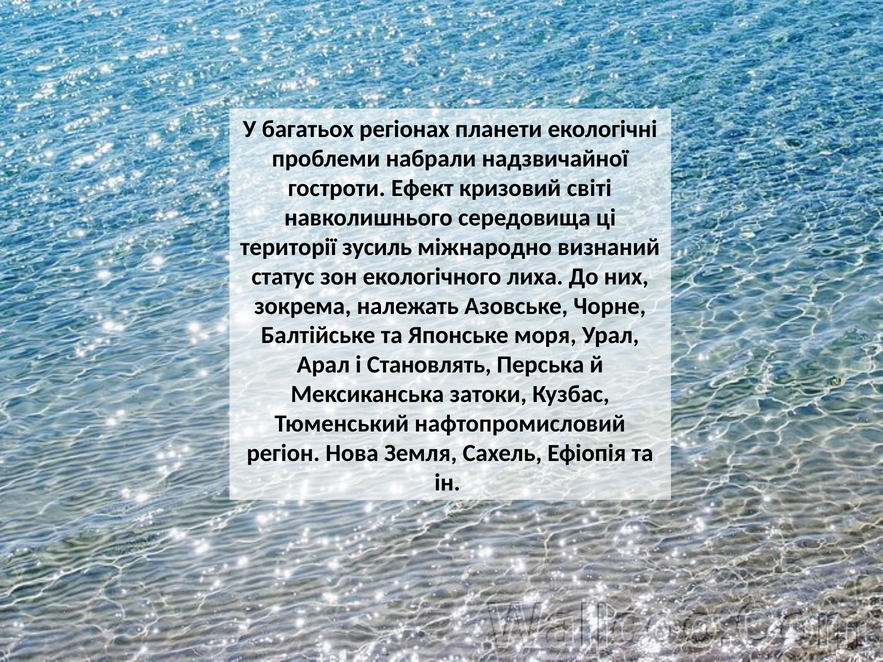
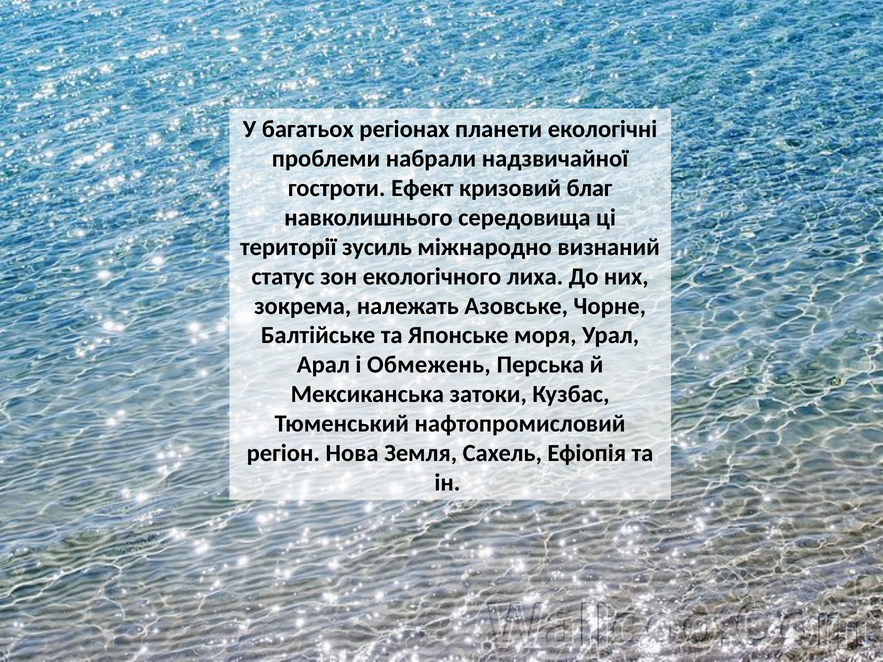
світі: світі -> благ
Становлять: Становлять -> Обмежень
